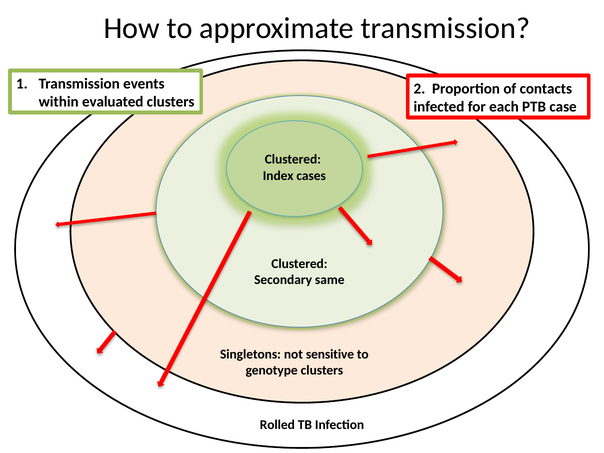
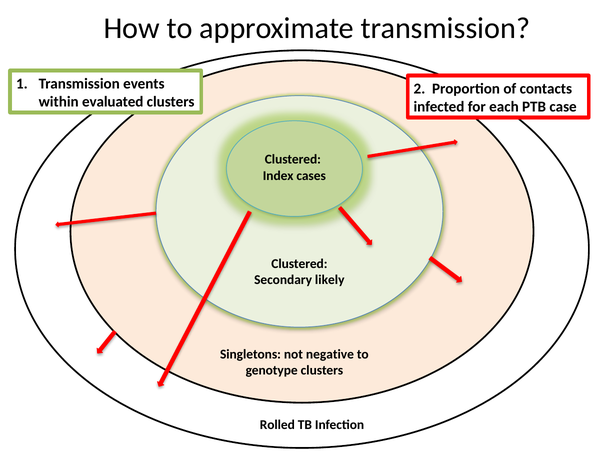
same: same -> likely
sensitive: sensitive -> negative
